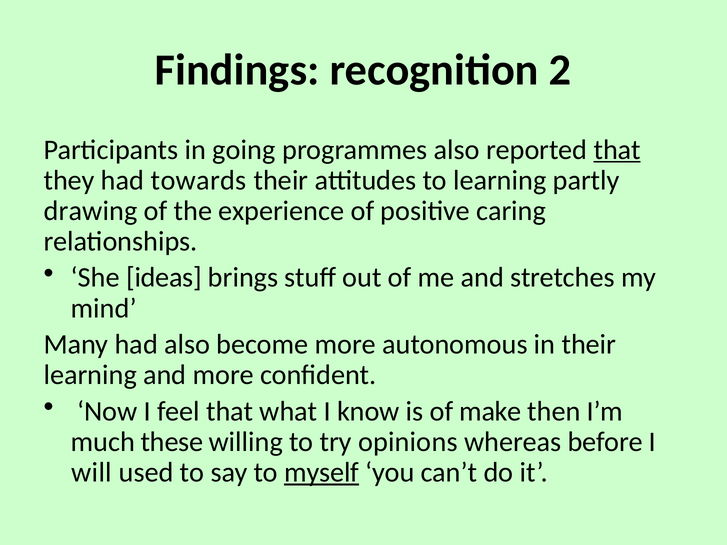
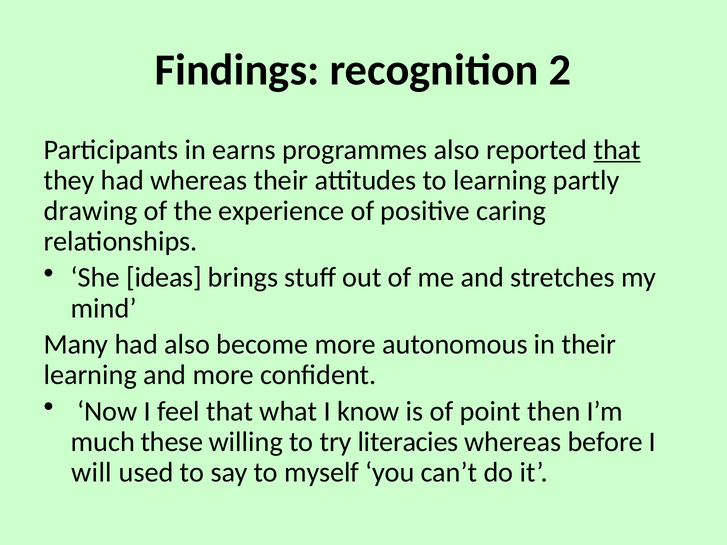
going: going -> earns
had towards: towards -> whereas
make: make -> point
opinions: opinions -> literacies
myself underline: present -> none
